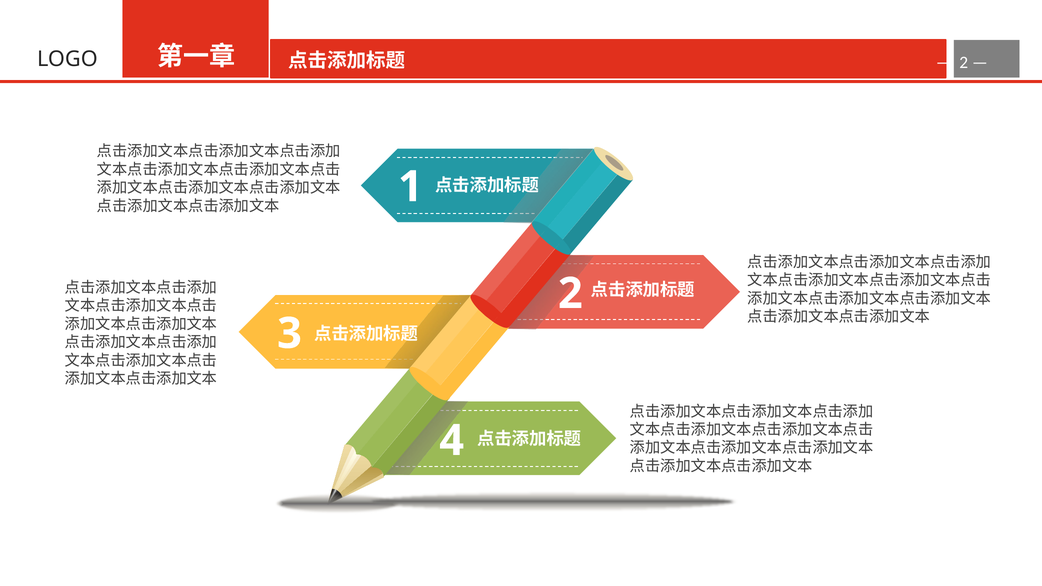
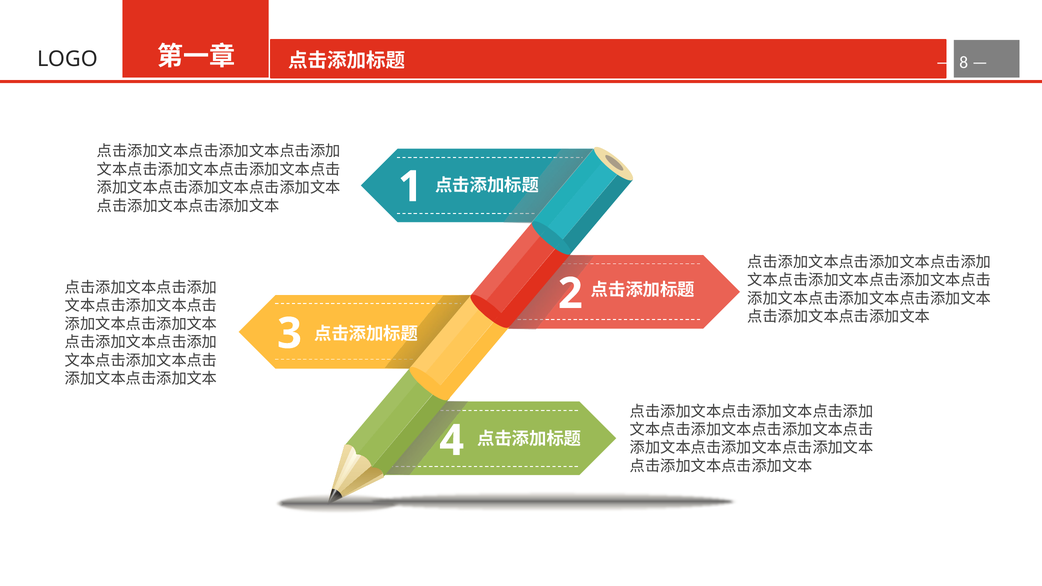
2 at (964, 62): 2 -> 8
